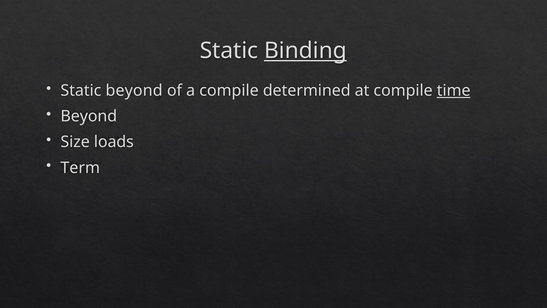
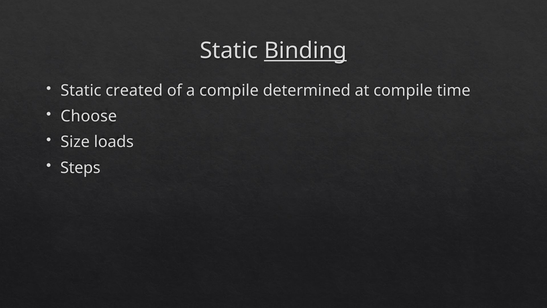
Static beyond: beyond -> created
time underline: present -> none
Beyond at (89, 116): Beyond -> Choose
Term: Term -> Steps
